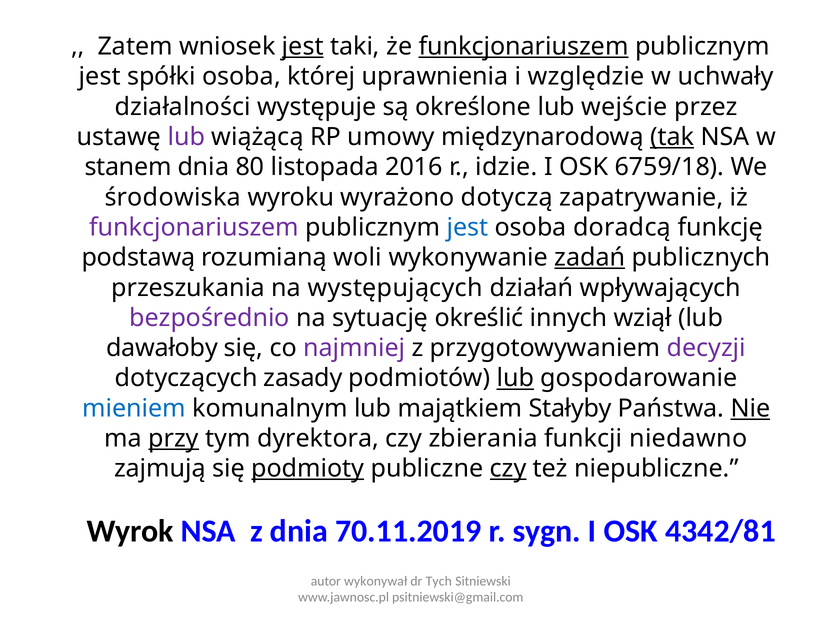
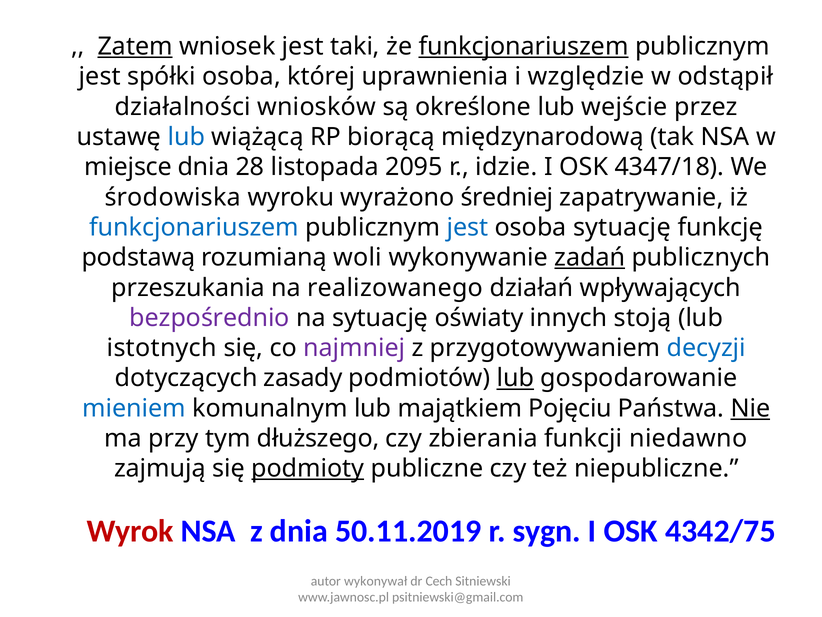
Zatem underline: none -> present
jest at (303, 46) underline: present -> none
uchwały: uchwały -> odstąpił
występuje: występuje -> wniosków
lub at (186, 137) colour: purple -> blue
umowy: umowy -> biorącą
tak underline: present -> none
stanem: stanem -> miejsce
80: 80 -> 28
2016: 2016 -> 2095
6759/18: 6759/18 -> 4347/18
dotyczą: dotyczą -> średniej
funkcjonariuszem at (194, 227) colour: purple -> blue
osoba doradcą: doradcą -> sytuację
występujących: występujących -> realizowanego
określić: określić -> oświaty
wziął: wziął -> stoją
dawałoby: dawałoby -> istotnych
decyzji colour: purple -> blue
Stałyby: Stałyby -> Pojęciu
przy underline: present -> none
dyrektora: dyrektora -> dłuższego
czy at (508, 468) underline: present -> none
Wyrok colour: black -> red
70.11.2019: 70.11.2019 -> 50.11.2019
4342/81: 4342/81 -> 4342/75
Tych: Tych -> Cech
